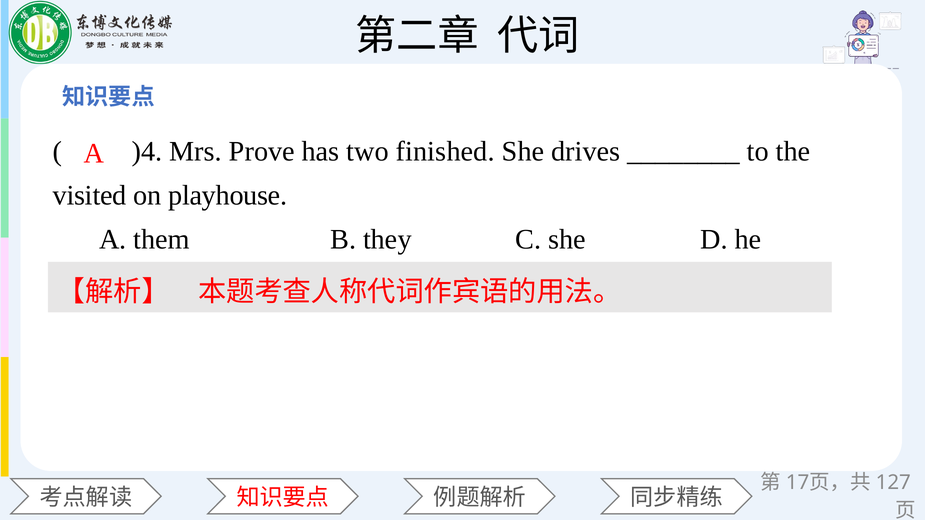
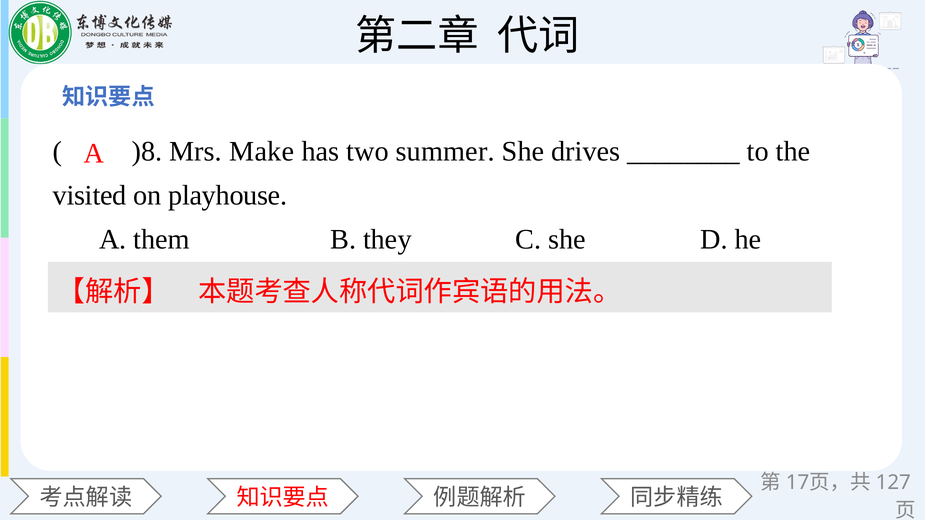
)4: )4 -> )8
Prove: Prove -> Make
finished: finished -> summer
